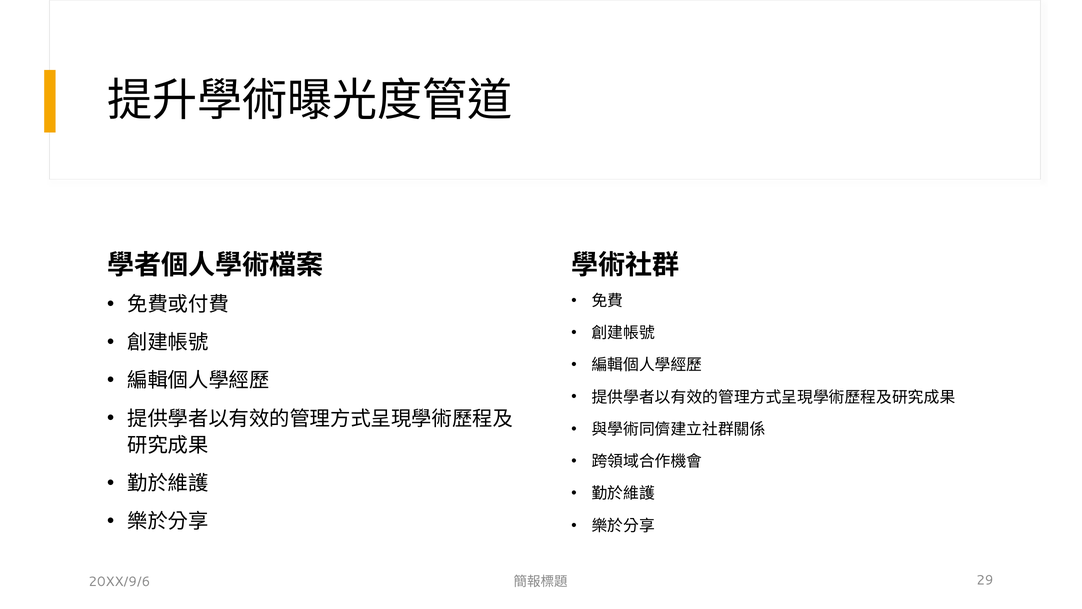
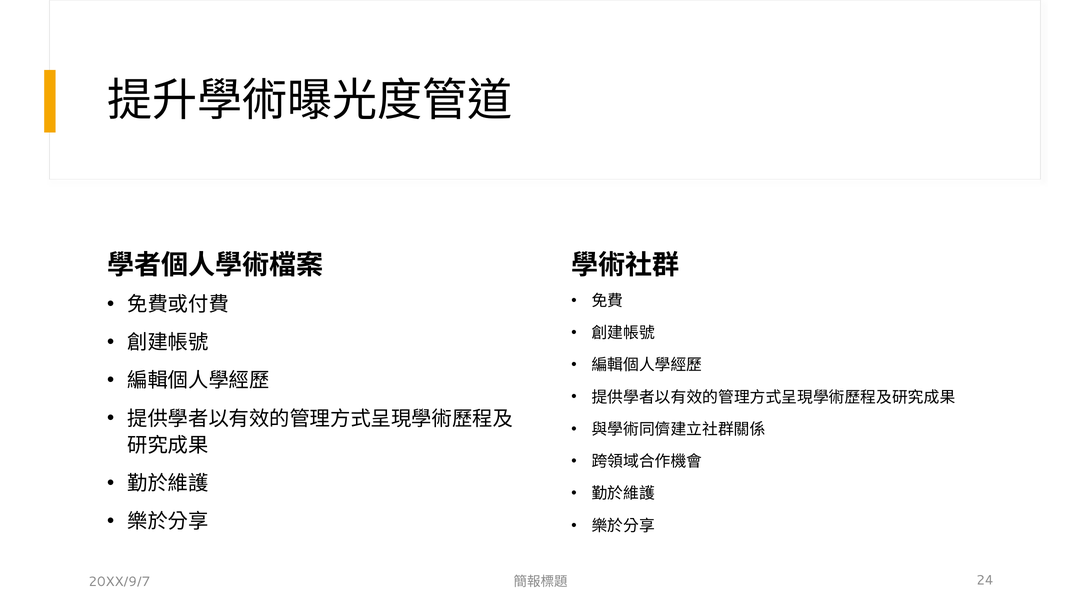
20XX/9/6: 20XX/9/6 -> 20XX/9/7
29: 29 -> 24
